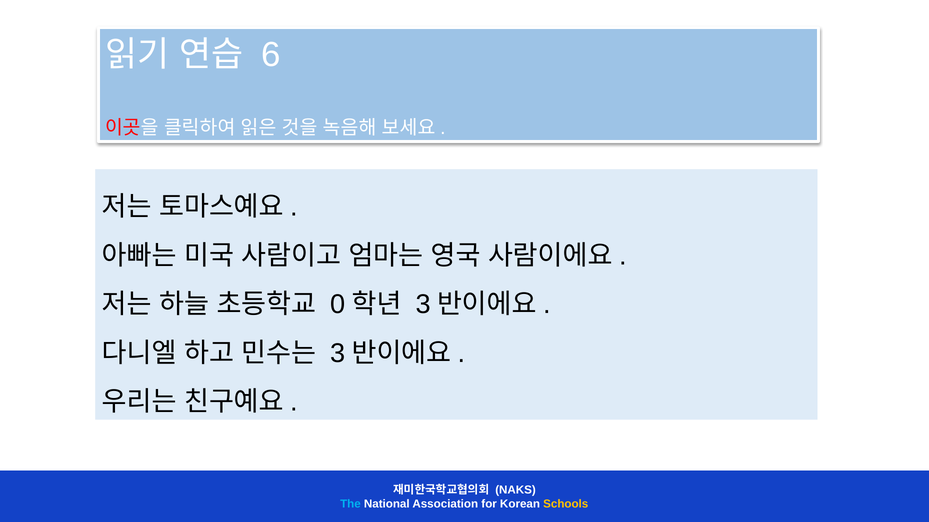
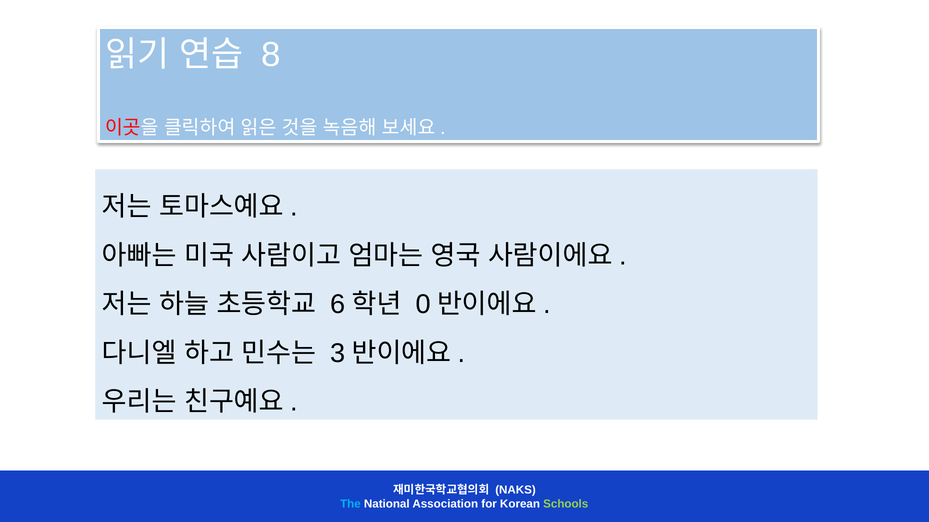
6: 6 -> 8
0: 0 -> 6
3 at (423, 305): 3 -> 0
Schools colour: yellow -> light green
